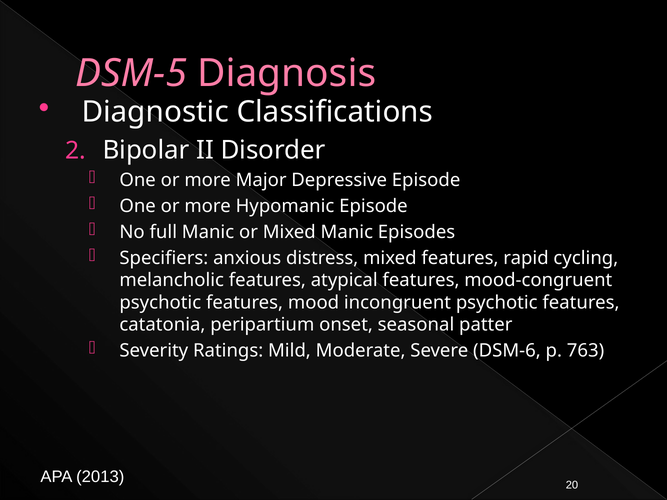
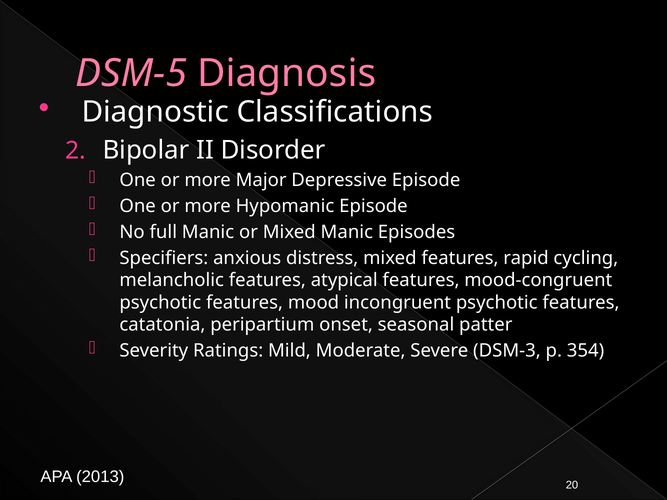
DSM-6: DSM-6 -> DSM-3
763: 763 -> 354
